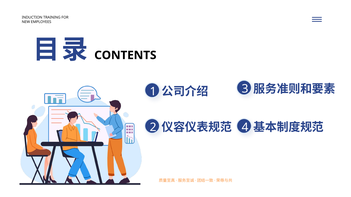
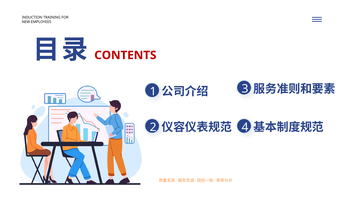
CONTENTS colour: black -> red
